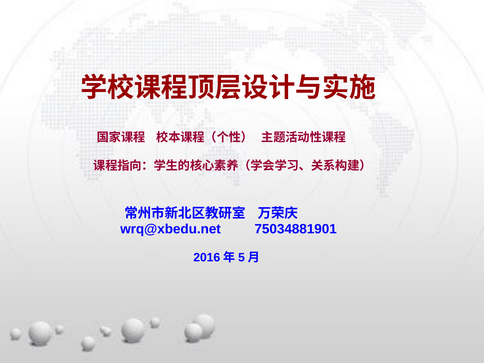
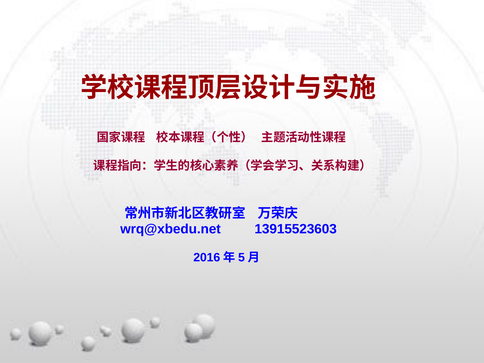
75034881901: 75034881901 -> 13915523603
